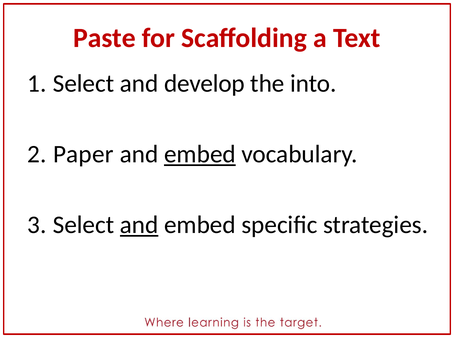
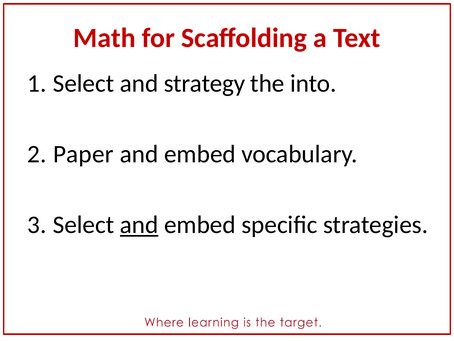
Paste: Paste -> Math
develop: develop -> strategy
embed at (200, 154) underline: present -> none
